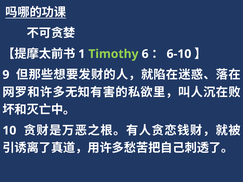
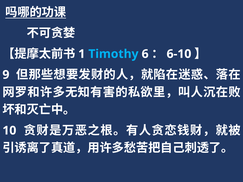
Timothy colour: light green -> light blue
